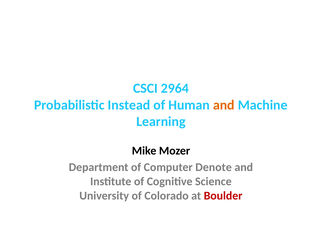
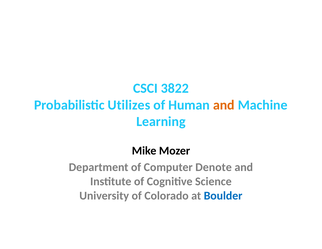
2964: 2964 -> 3822
Instead: Instead -> Utilizes
Boulder colour: red -> blue
